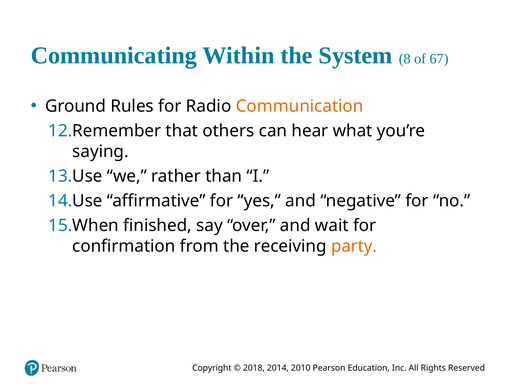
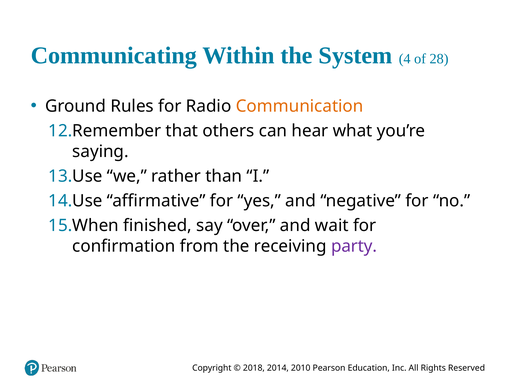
8: 8 -> 4
67: 67 -> 28
party colour: orange -> purple
